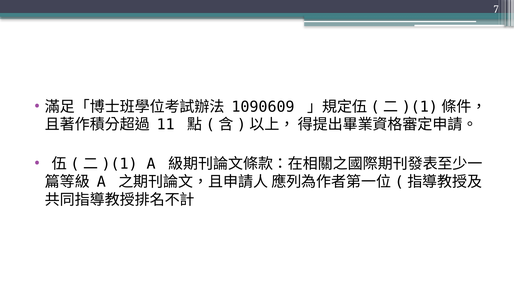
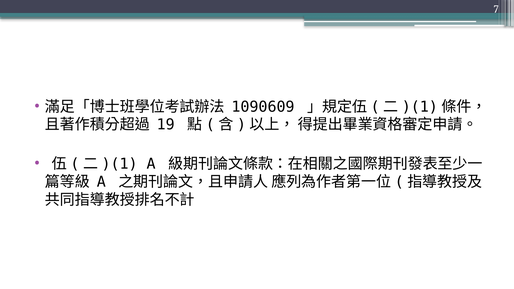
11: 11 -> 19
